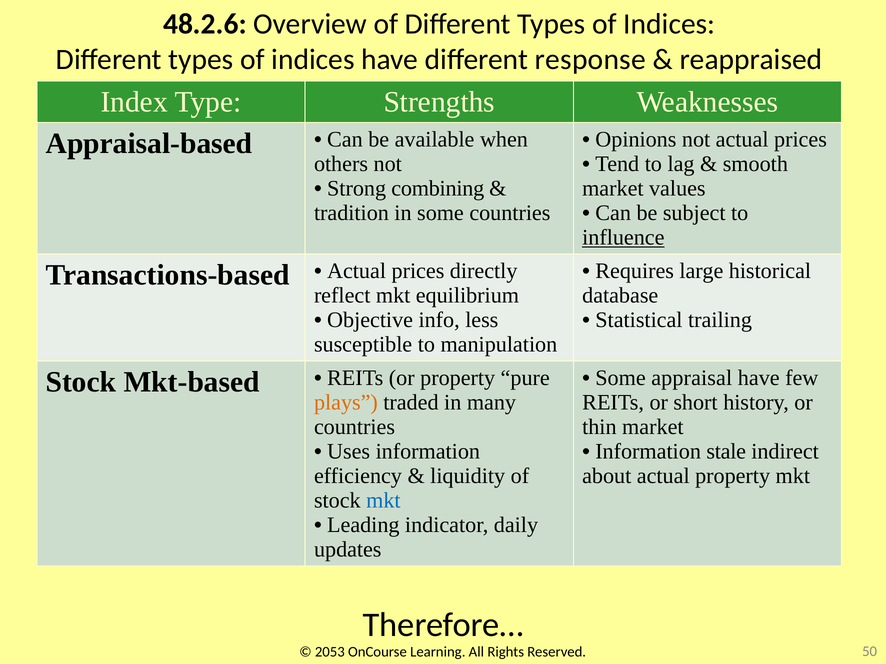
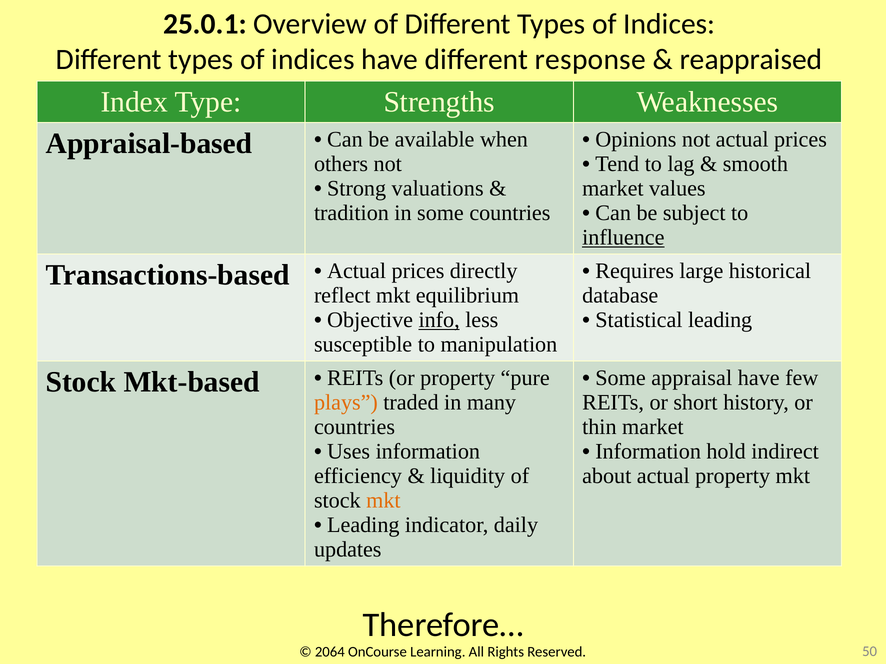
48.2.6: 48.2.6 -> 25.0.1
combining: combining -> valuations
info underline: none -> present
Statistical trailing: trailing -> leading
stale: stale -> hold
mkt at (383, 501) colour: blue -> orange
2053: 2053 -> 2064
